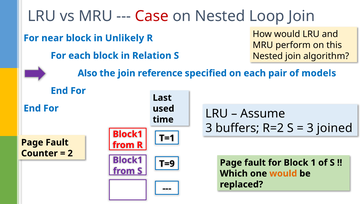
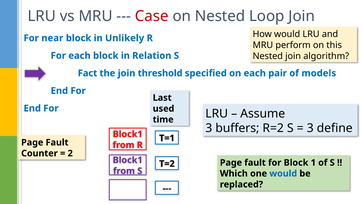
Also: Also -> Fact
reference: reference -> threshold
joined: joined -> define
T=9: T=9 -> T=2
would at (283, 173) colour: orange -> blue
